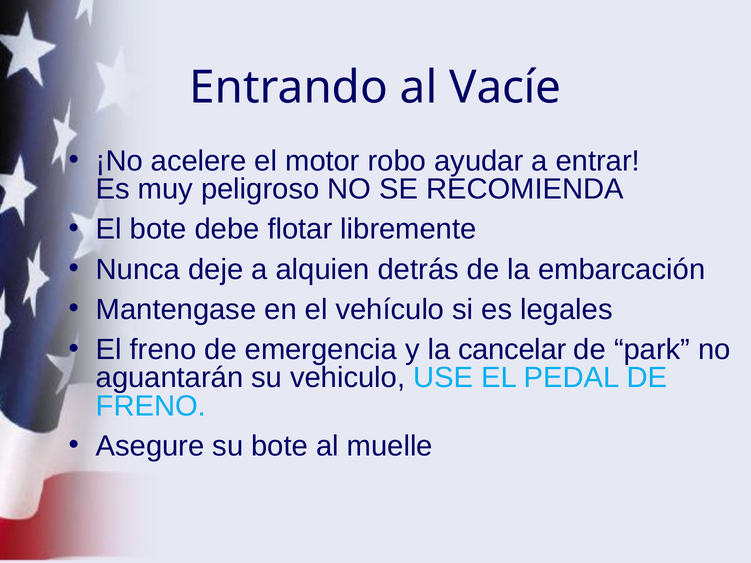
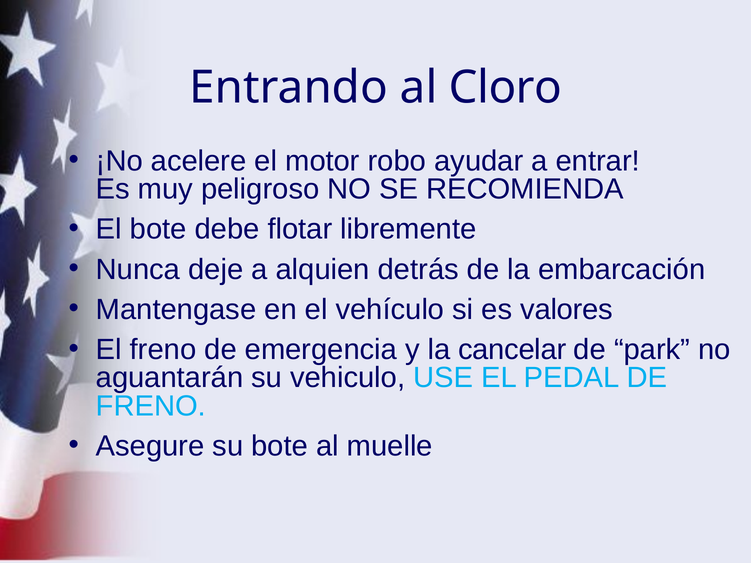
Vacíe: Vacíe -> Cloro
legales: legales -> valores
